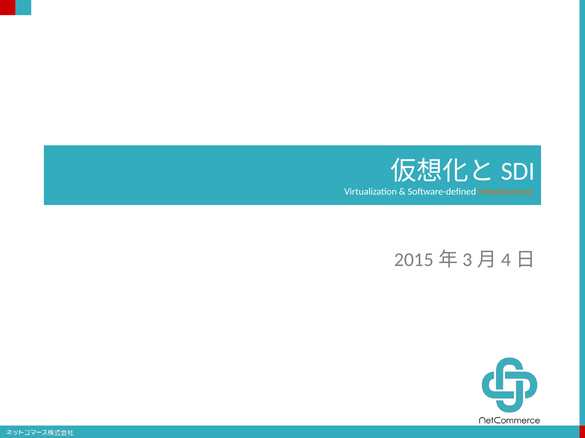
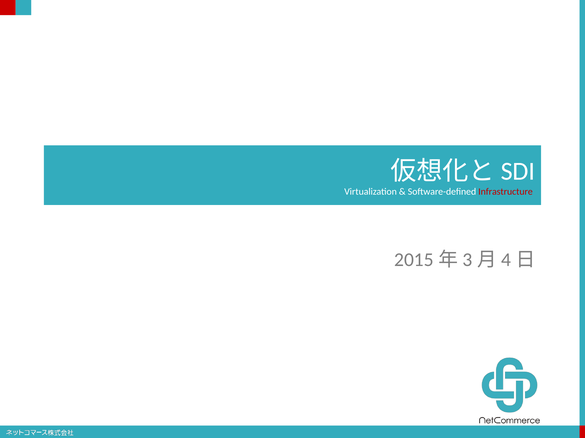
Infrastructure colour: orange -> red
